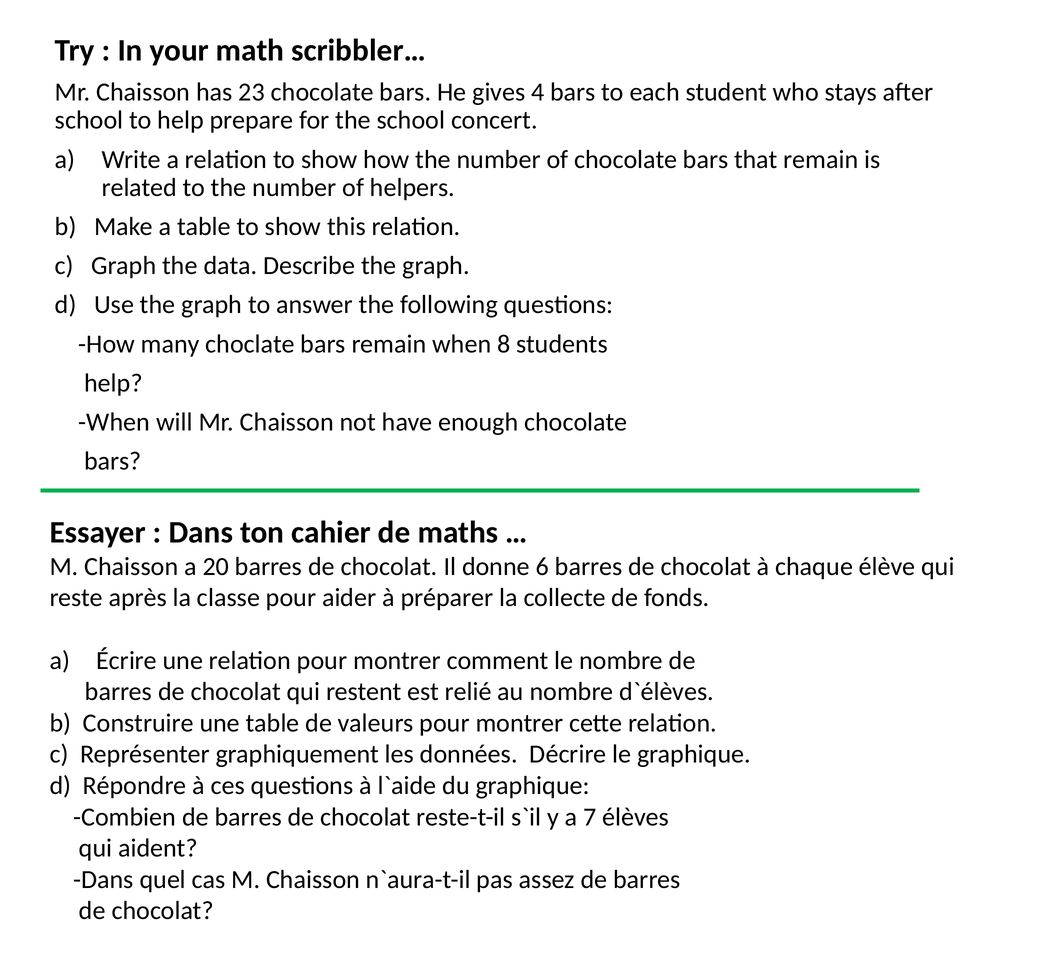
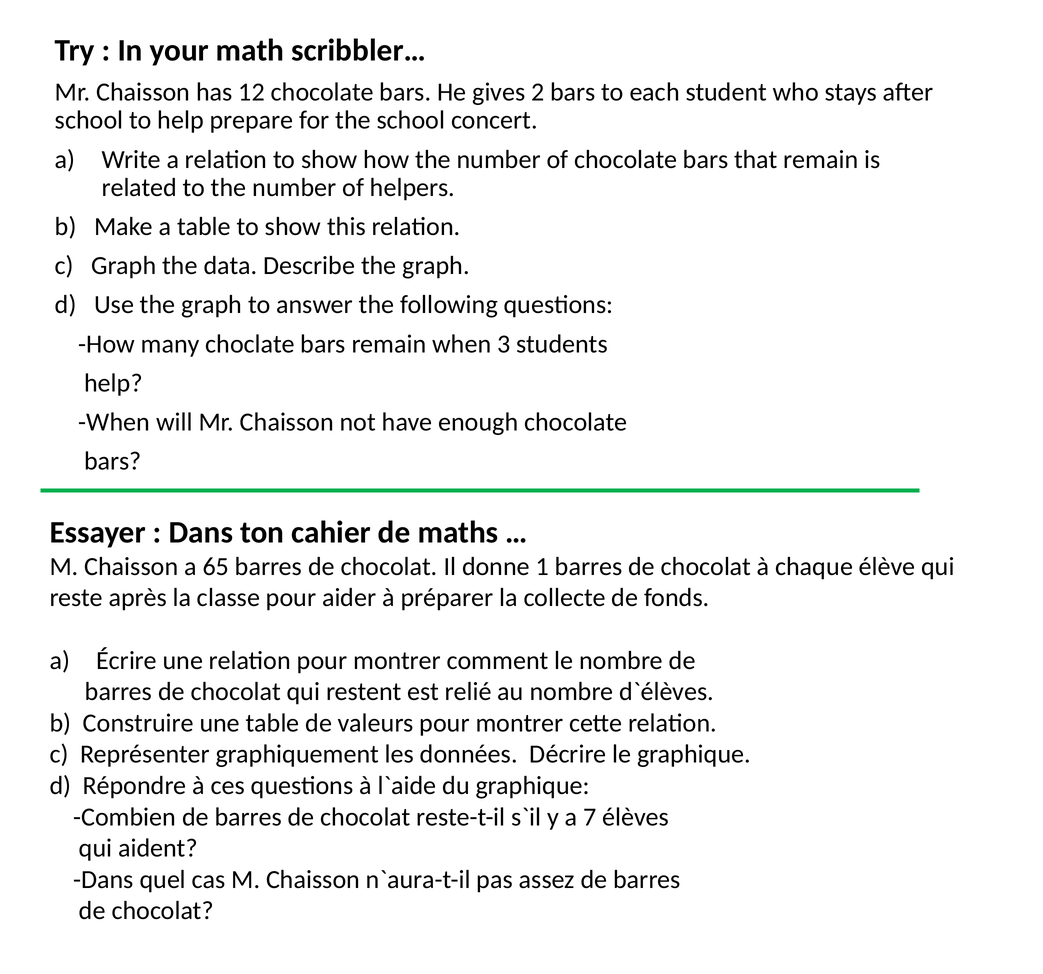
23: 23 -> 12
4: 4 -> 2
8: 8 -> 3
20: 20 -> 65
6: 6 -> 1
